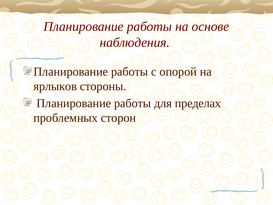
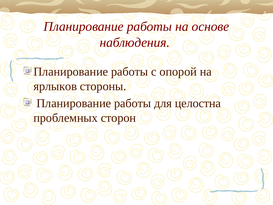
пределах: пределах -> целостна
